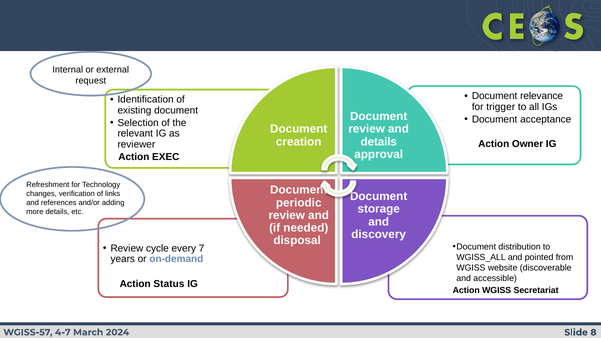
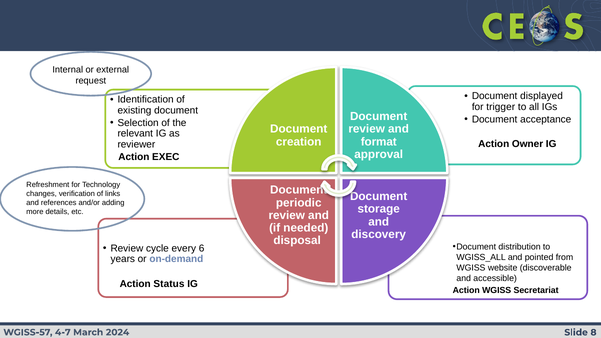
relevance: relevance -> displayed
details at (379, 142): details -> format
7: 7 -> 6
